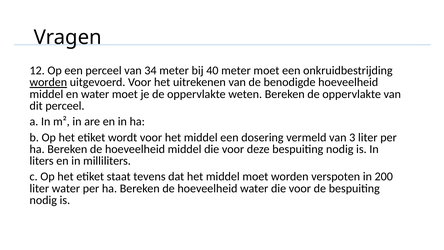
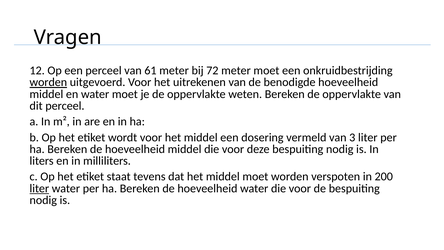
34: 34 -> 61
40: 40 -> 72
liter at (39, 188) underline: none -> present
